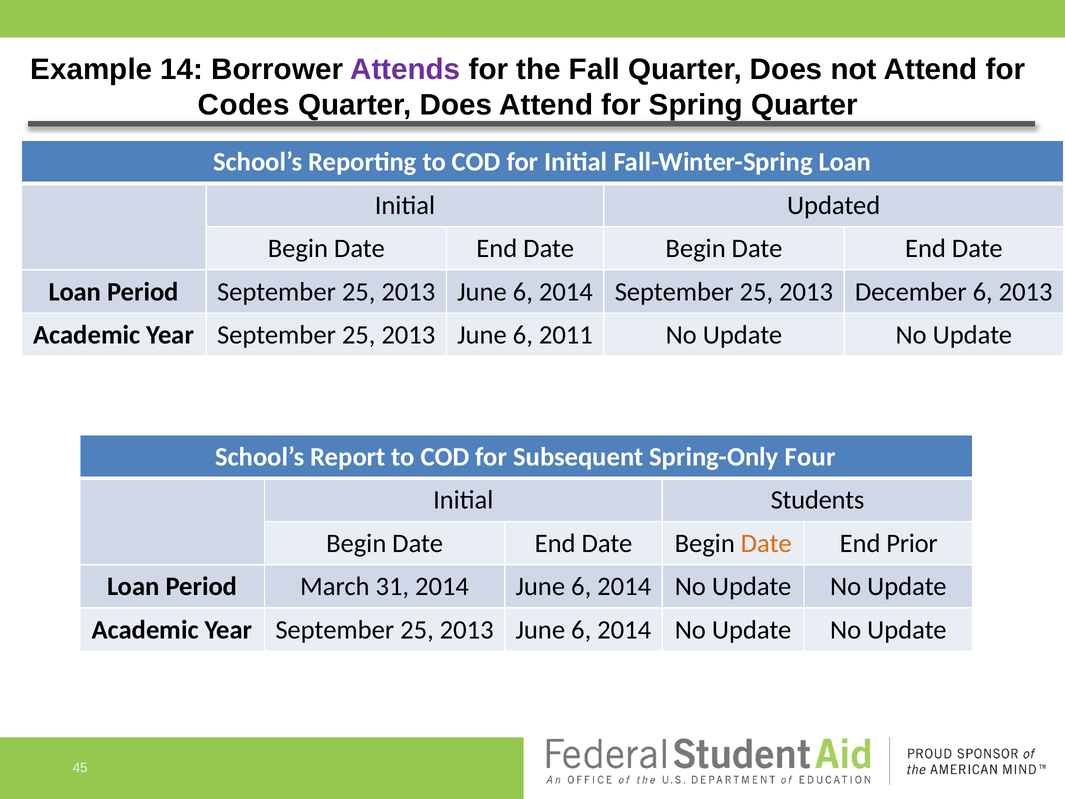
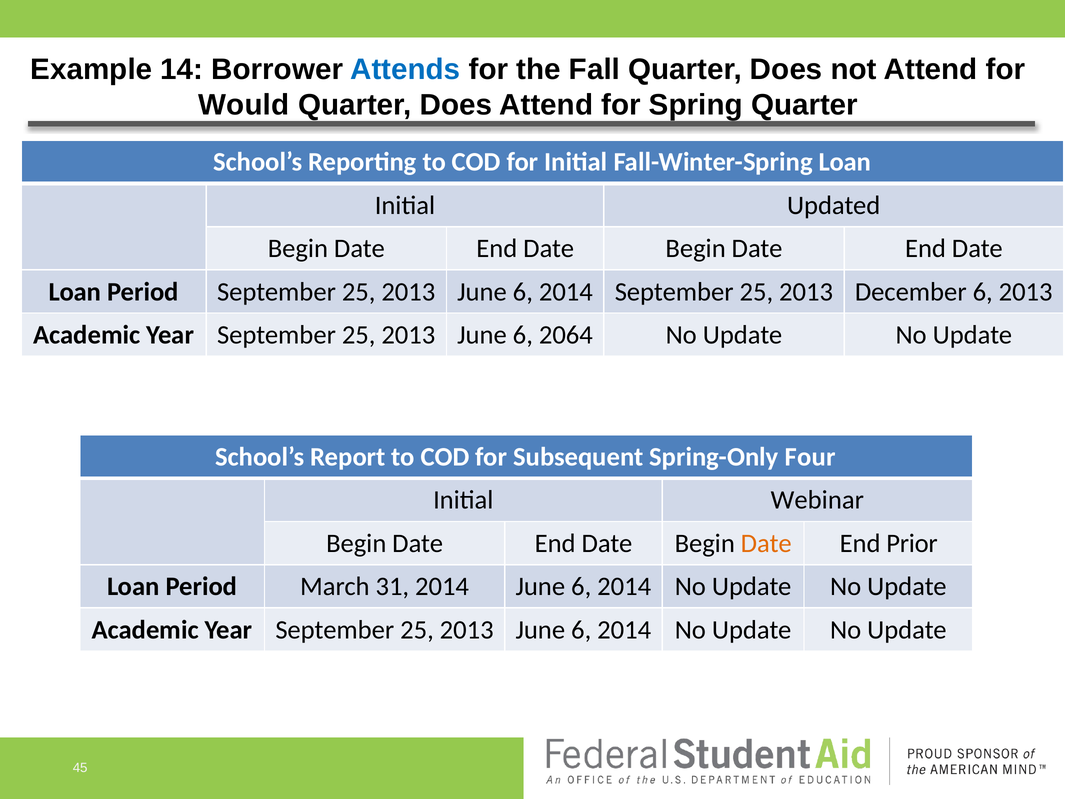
Attends colour: purple -> blue
Codes: Codes -> Would
2011: 2011 -> 2064
Students: Students -> Webinar
